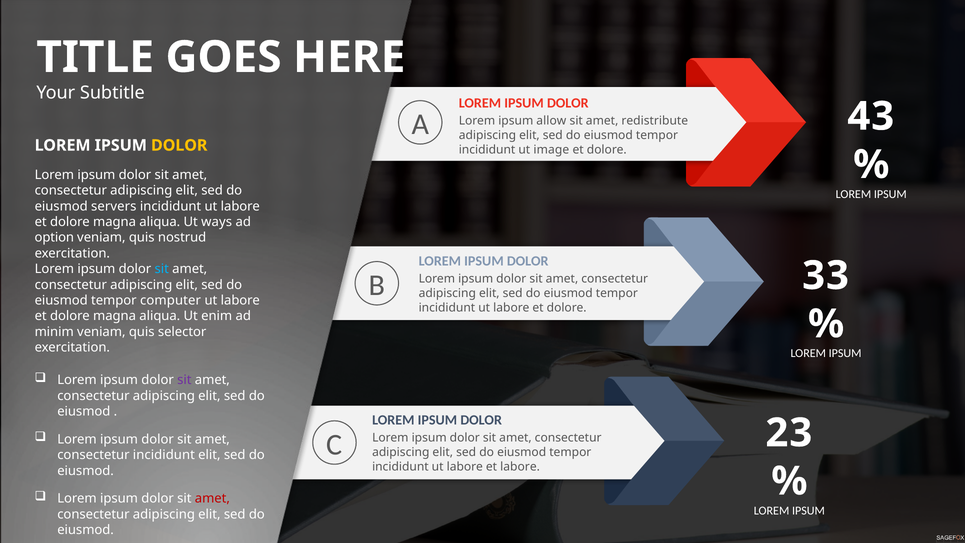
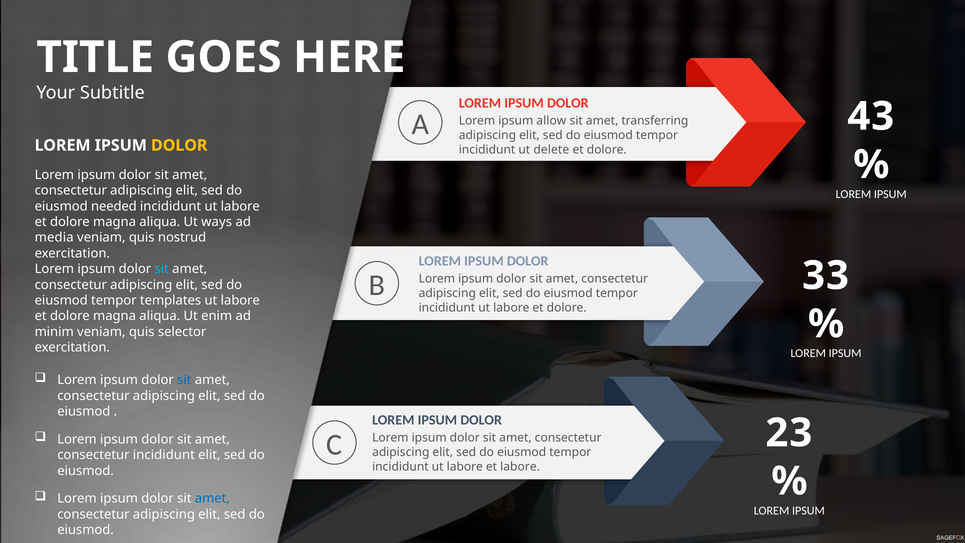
redistribute: redistribute -> transferring
image: image -> delete
servers: servers -> needed
option: option -> media
computer: computer -> templates
sit at (184, 380) colour: purple -> blue
amet at (212, 498) colour: red -> blue
